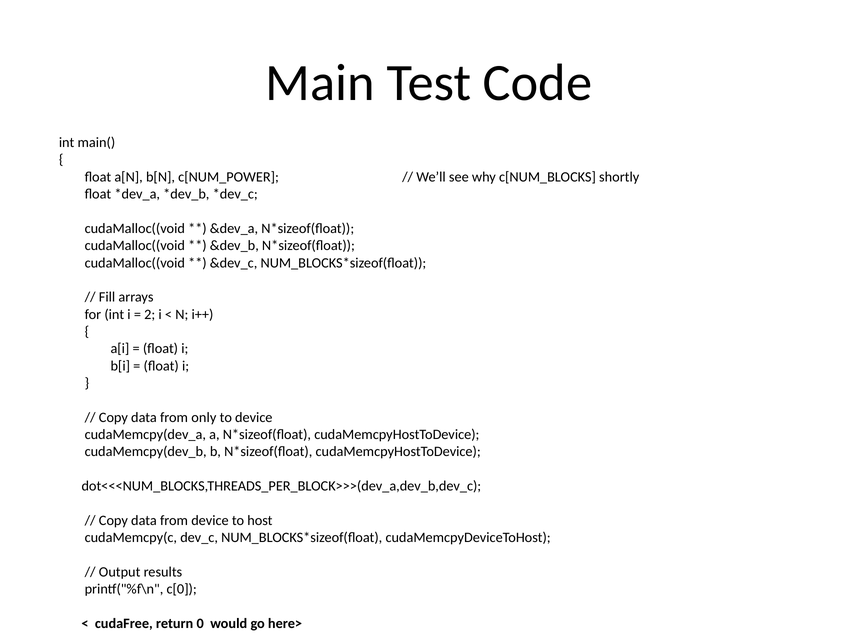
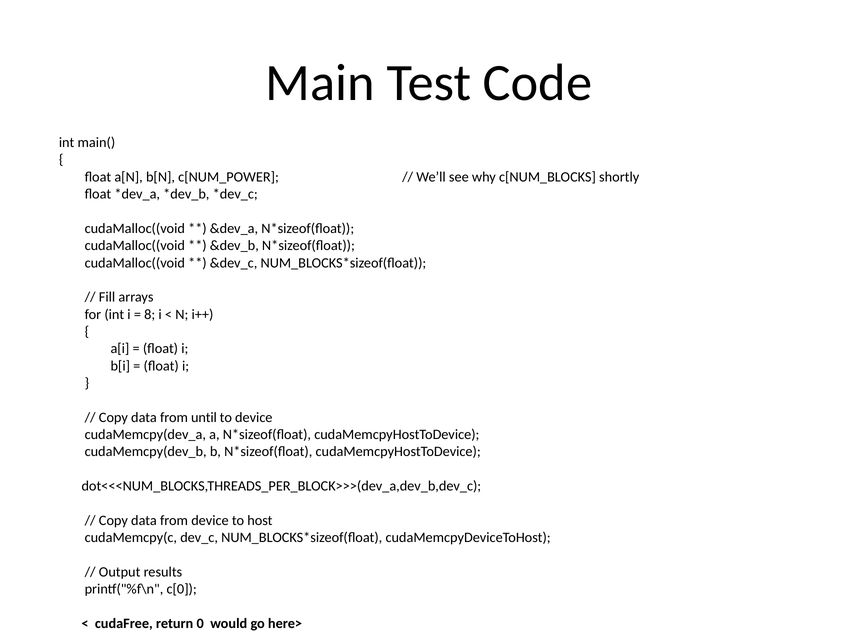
2: 2 -> 8
only: only -> until
